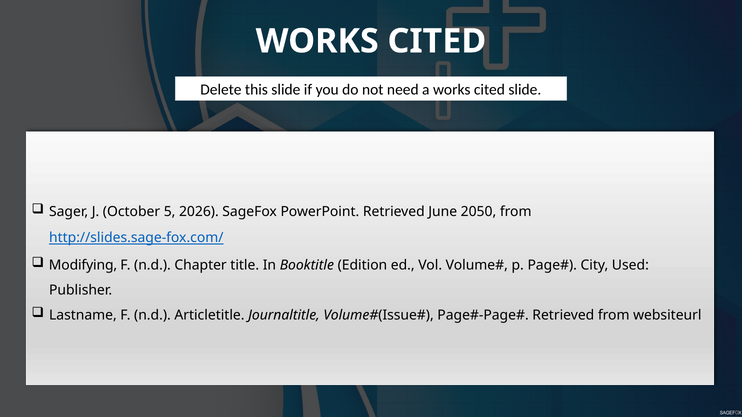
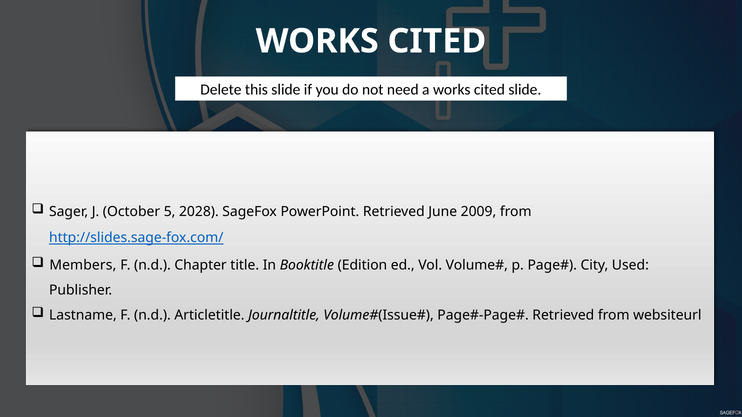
2026: 2026 -> 2028
2050: 2050 -> 2009
Modifying: Modifying -> Members
